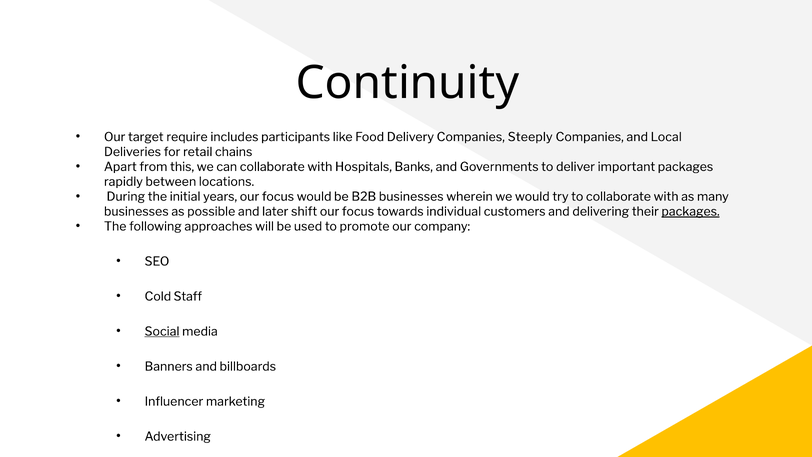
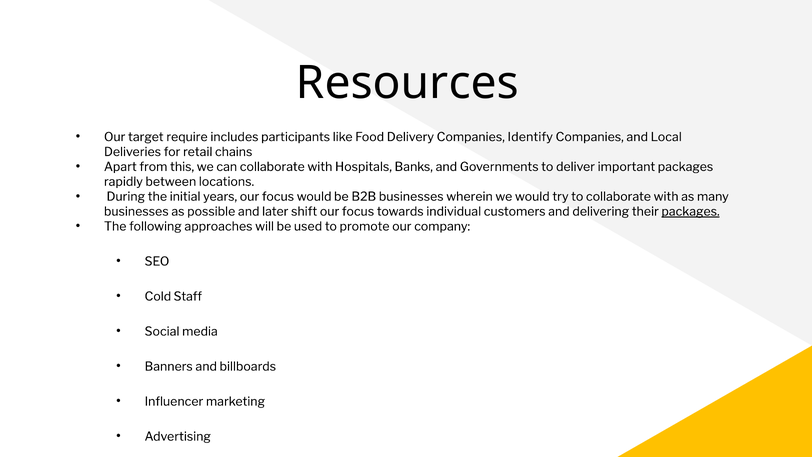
Continuity: Continuity -> Resources
Steeply: Steeply -> Identify
Social underline: present -> none
